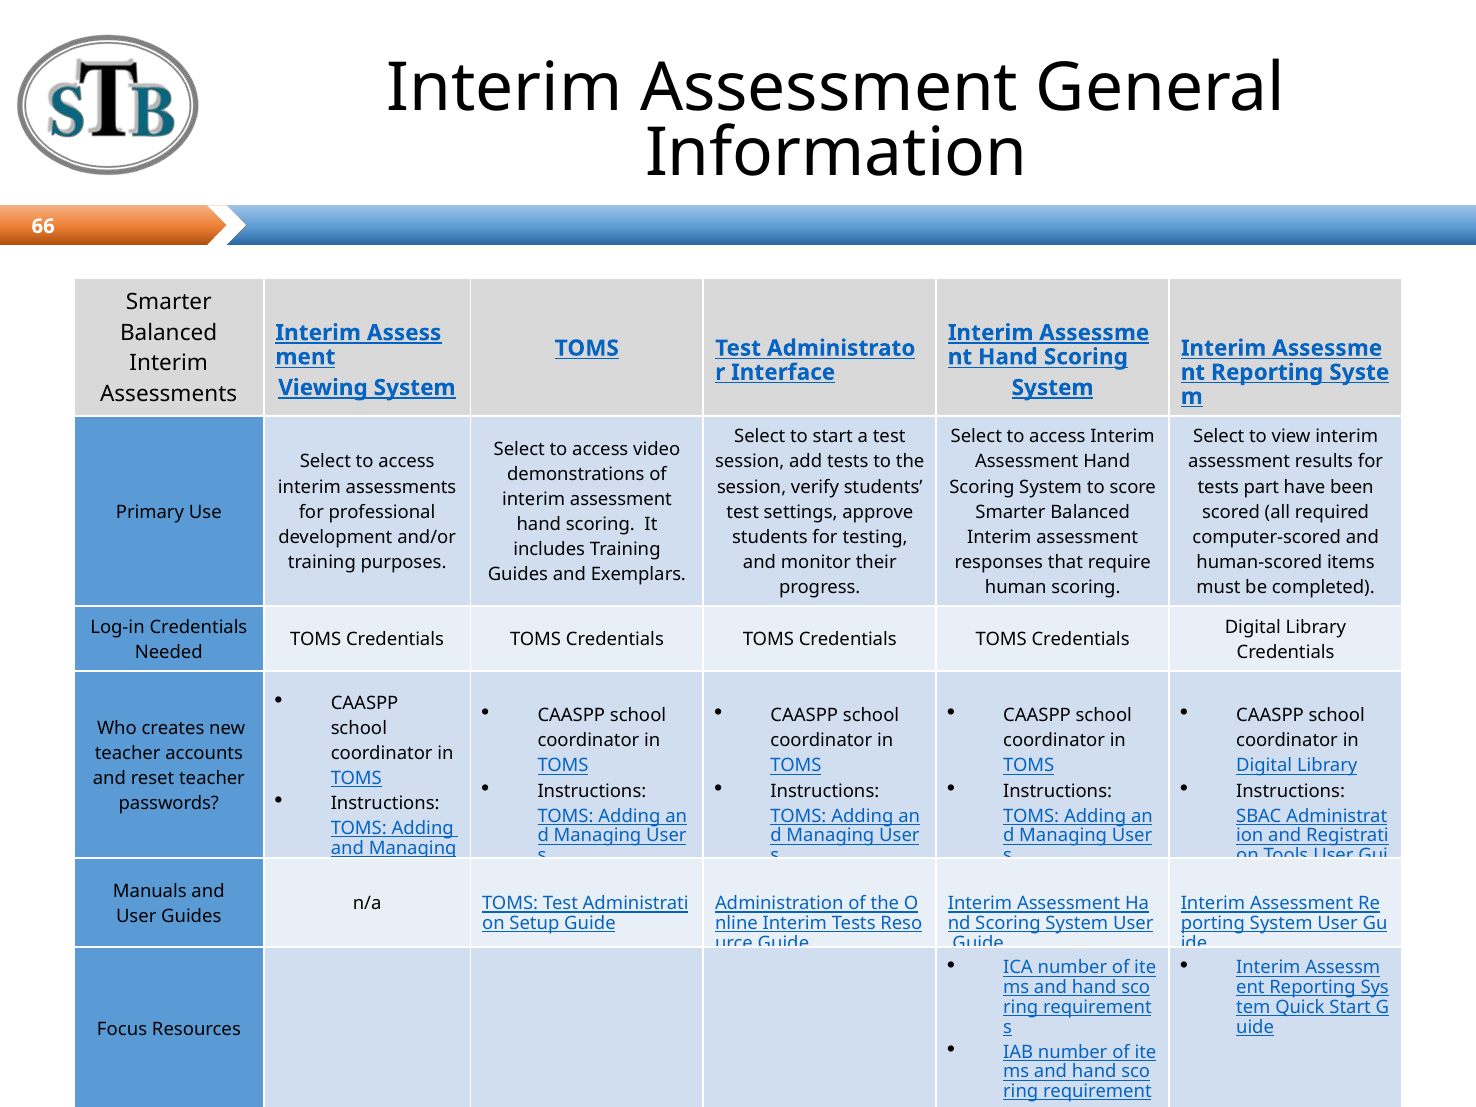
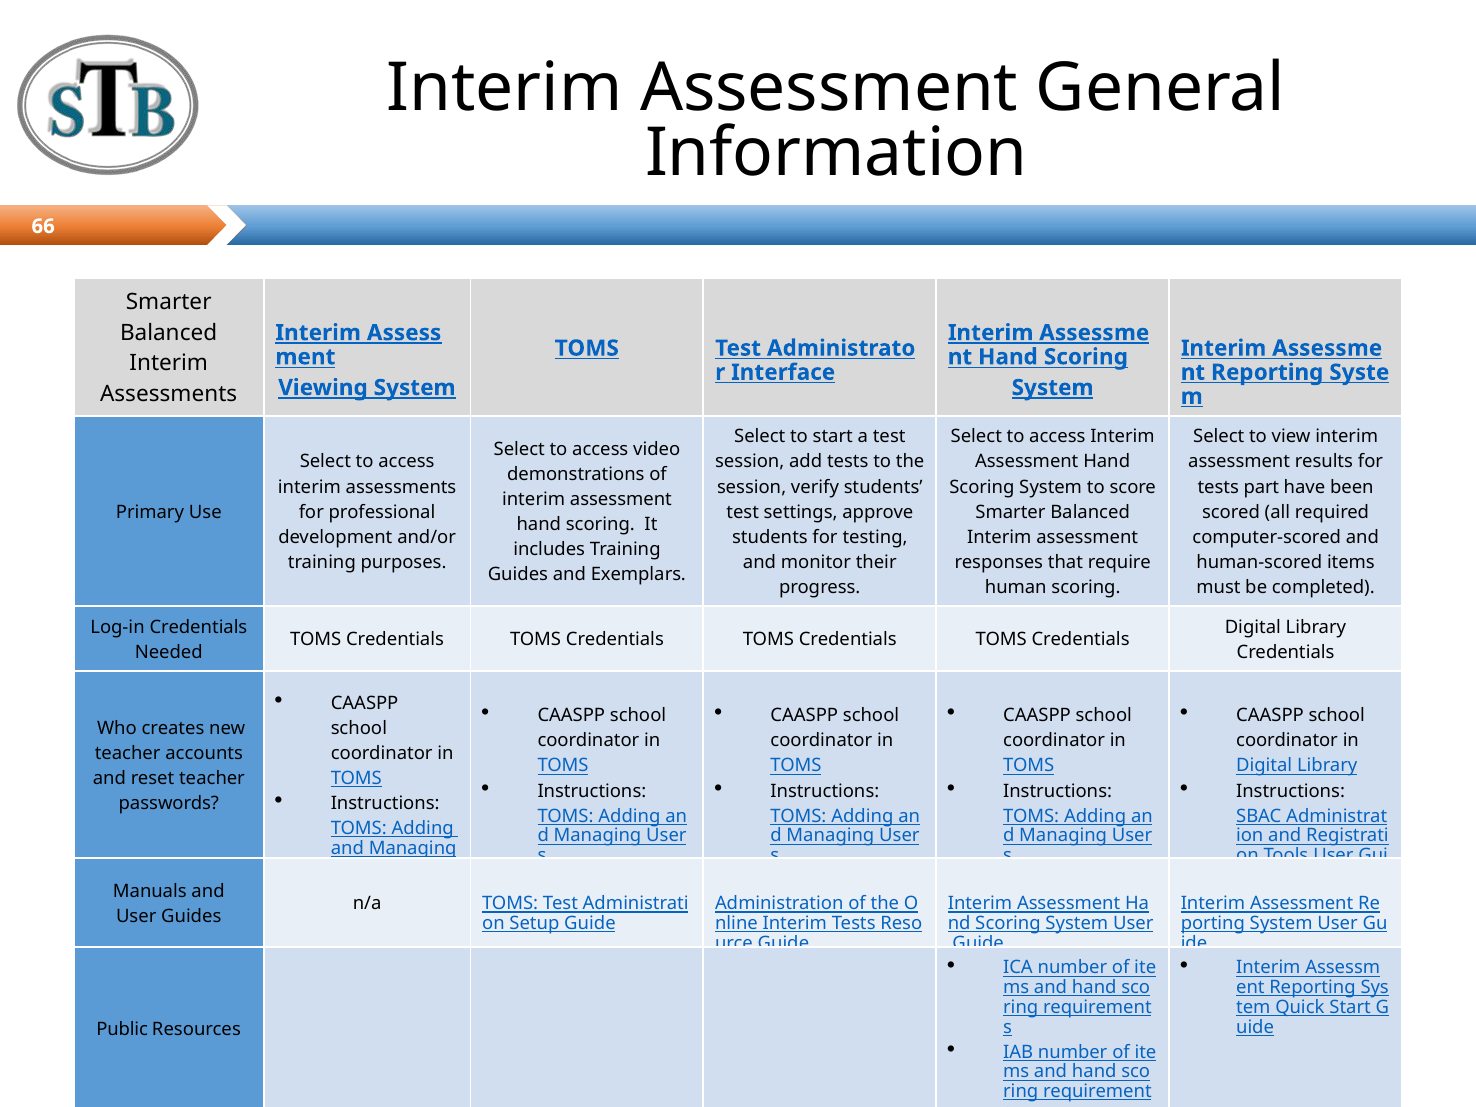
Focus: Focus -> Public
